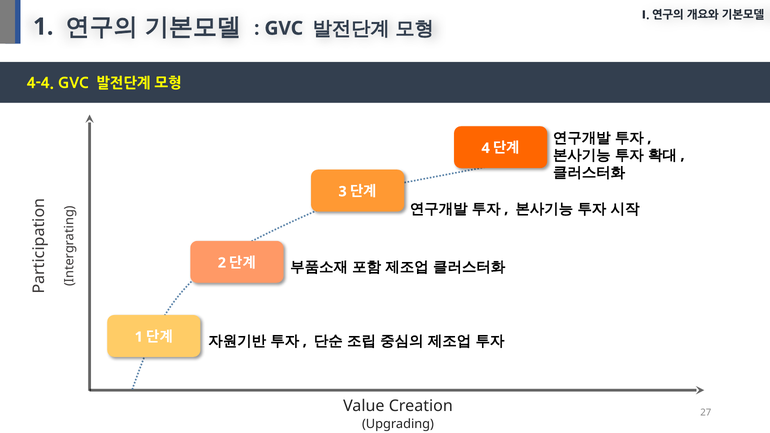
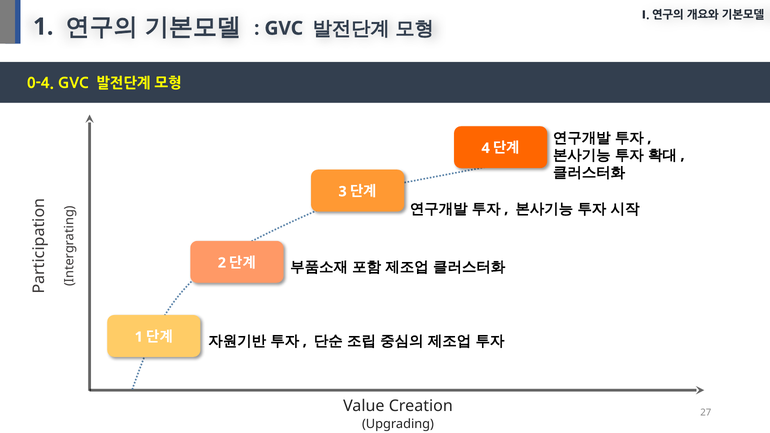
4-4: 4-4 -> 0-4
